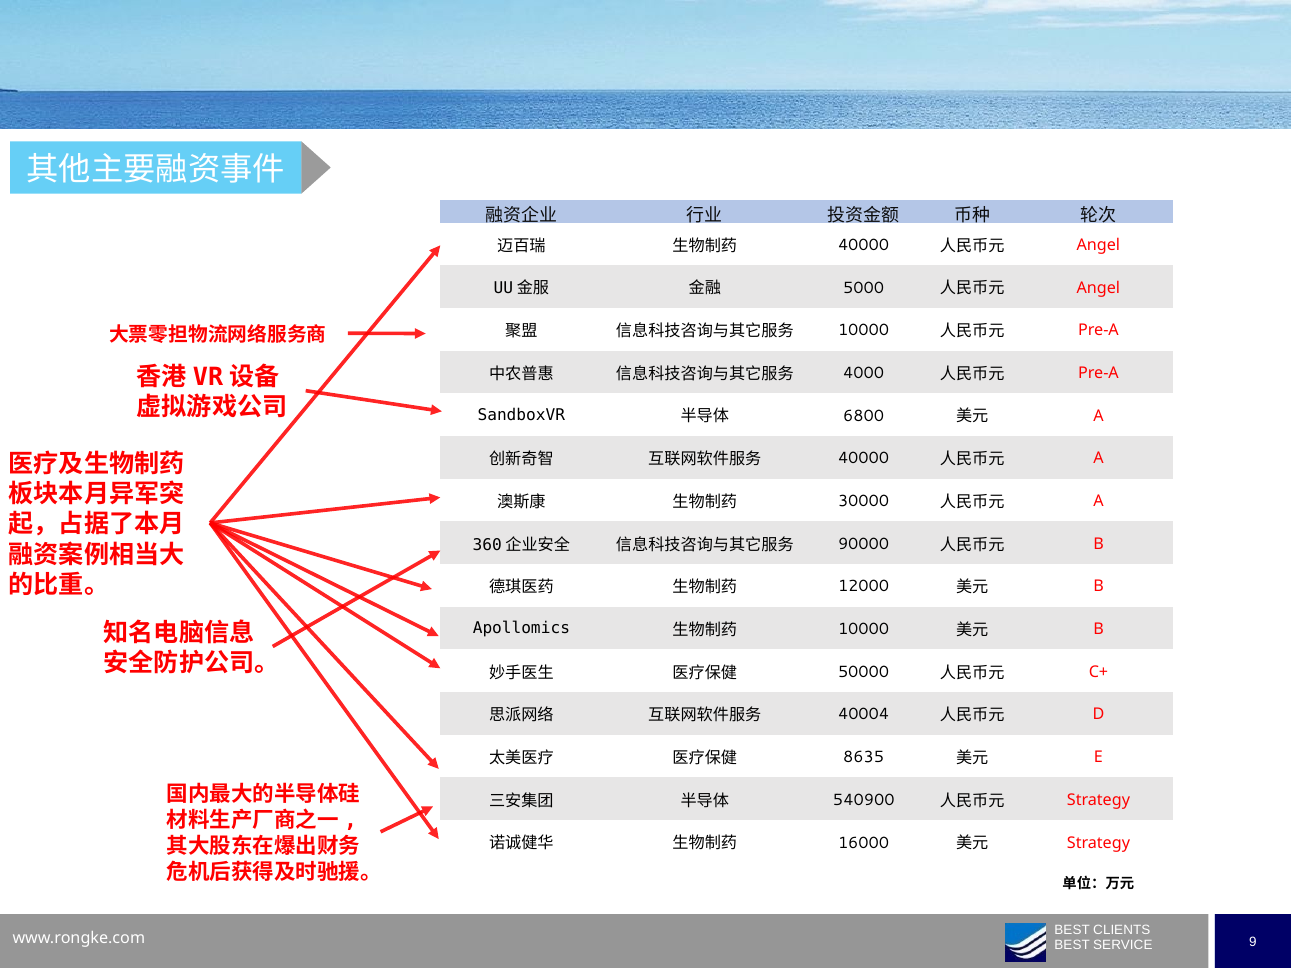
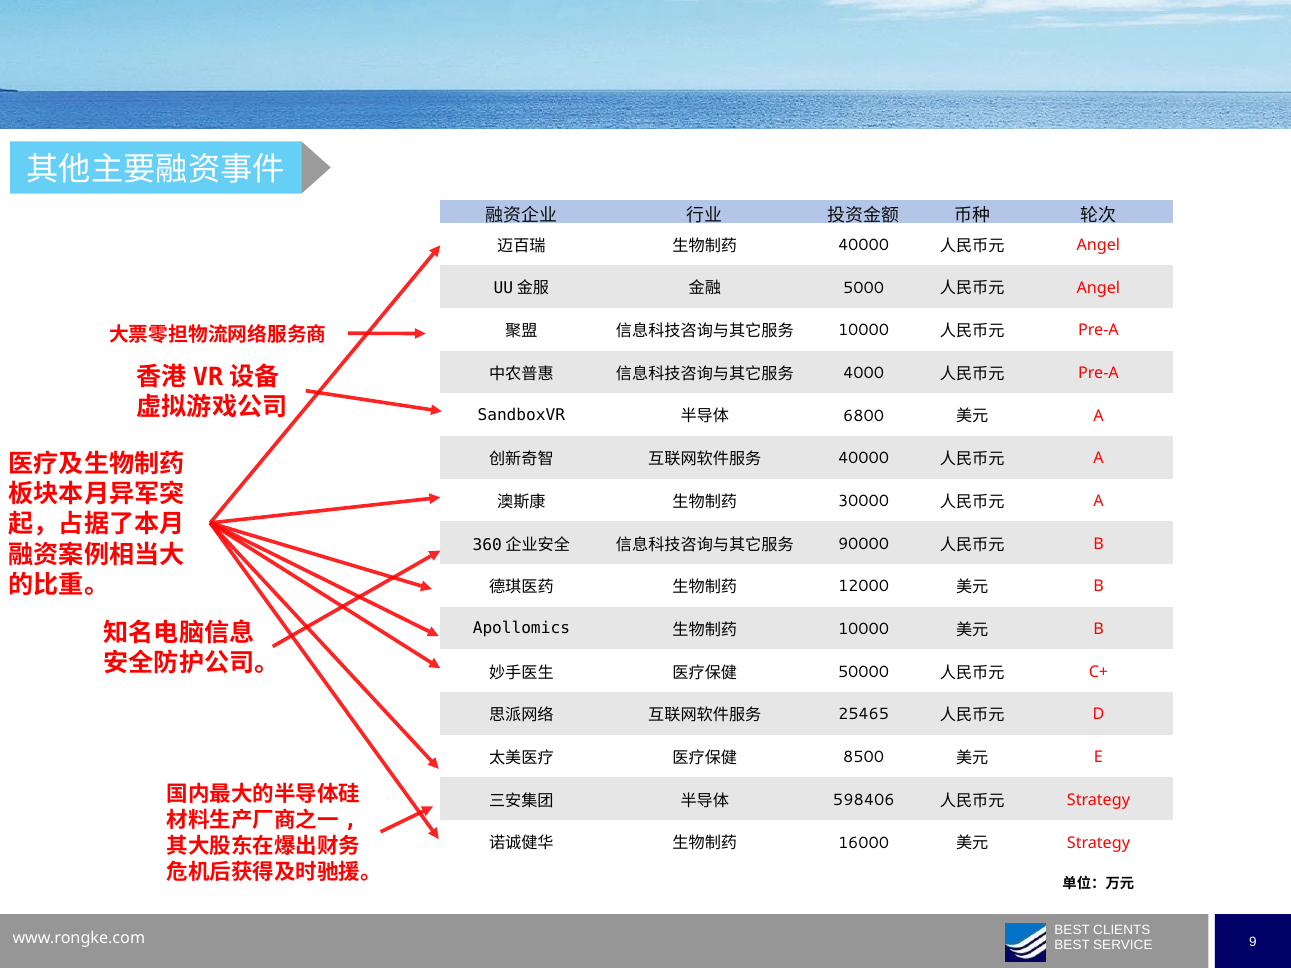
40004: 40004 -> 25465
8635: 8635 -> 8500
540900: 540900 -> 598406
